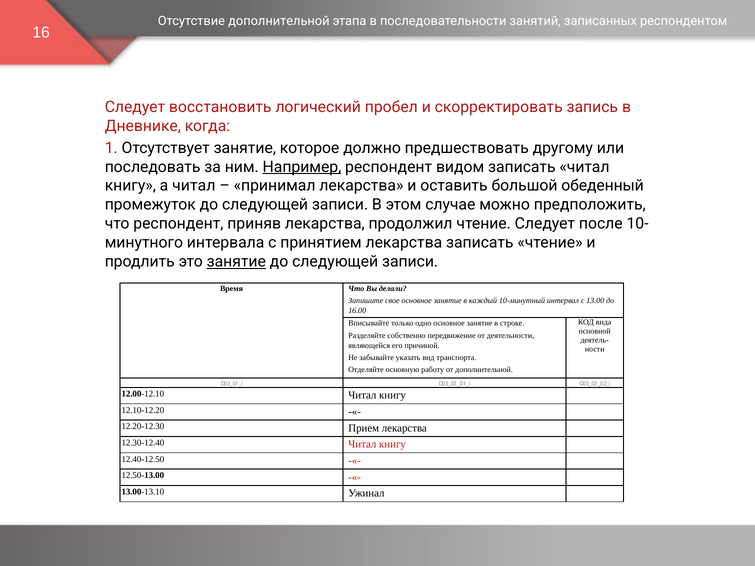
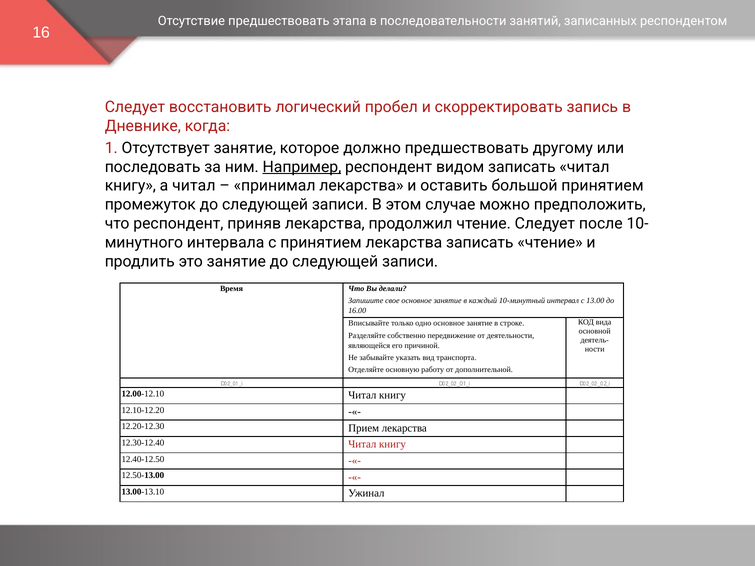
Отсутствие дополнительной: дополнительной -> предшествовать
большой обеденный: обеденный -> принятием
занятие at (236, 262) underline: present -> none
